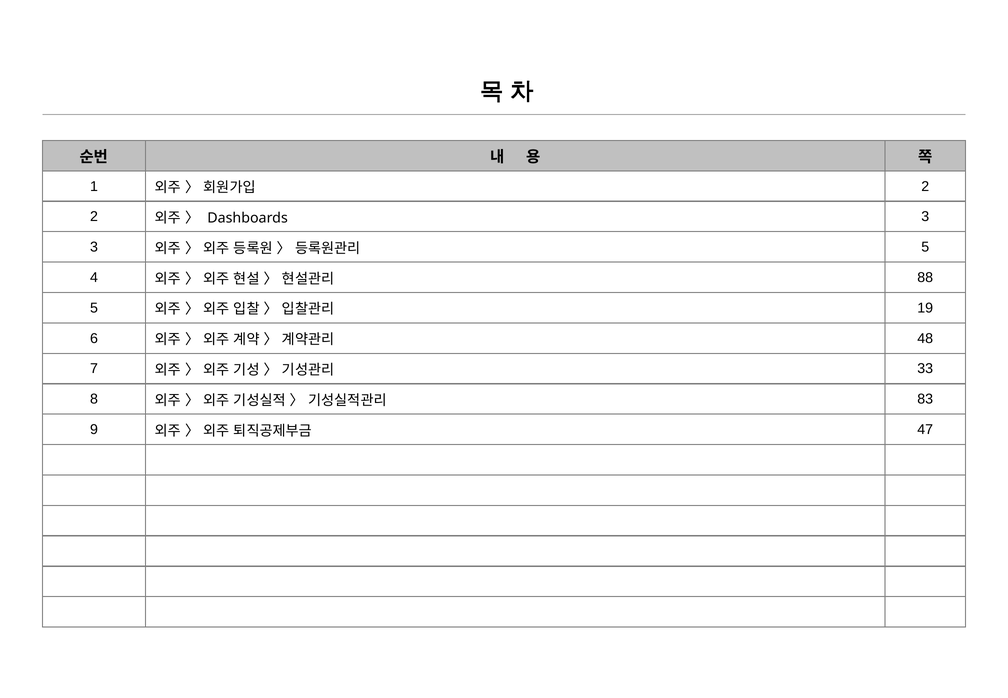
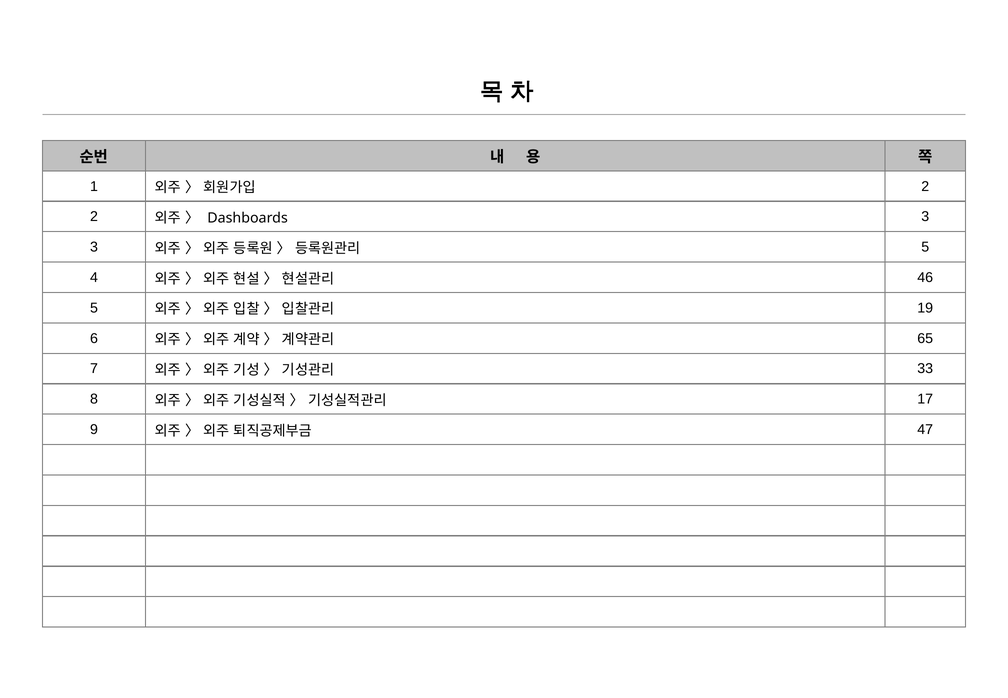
88: 88 -> 46
48: 48 -> 65
83: 83 -> 17
